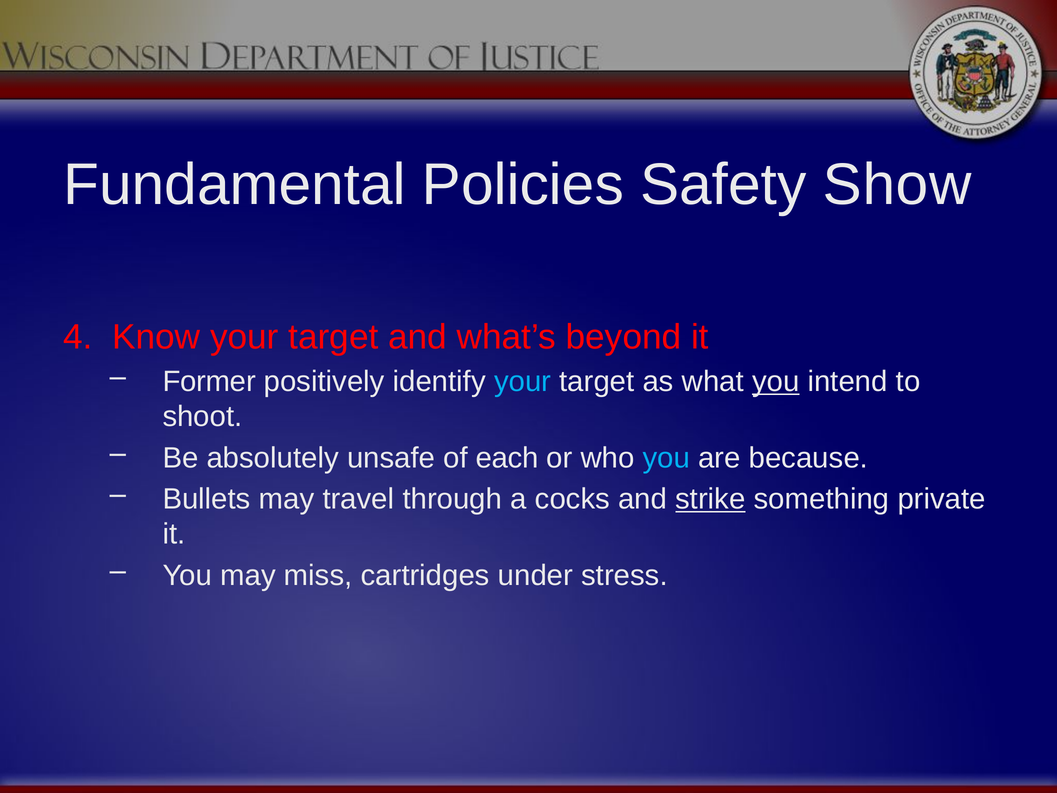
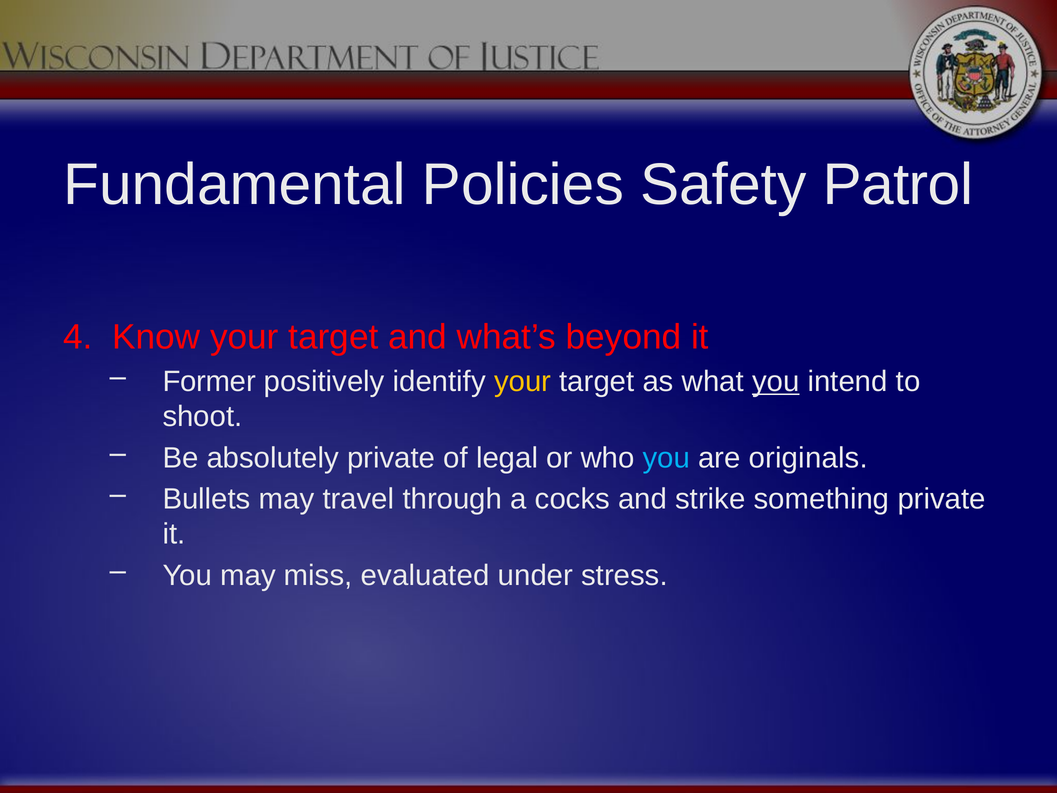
Show: Show -> Patrol
your at (523, 381) colour: light blue -> yellow
absolutely unsafe: unsafe -> private
each: each -> legal
because: because -> originals
strike underline: present -> none
cartridges: cartridges -> evaluated
